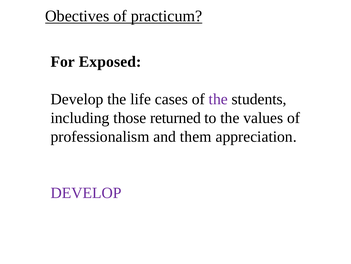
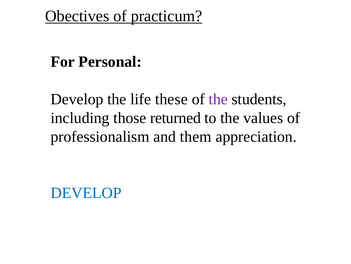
Exposed: Exposed -> Personal
cases: cases -> these
DEVELOP at (86, 193) colour: purple -> blue
